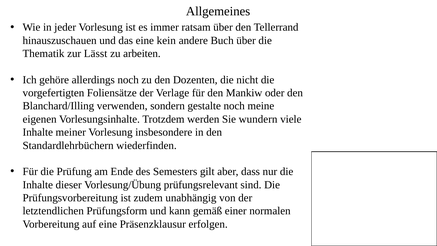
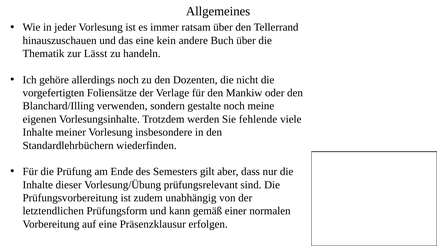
arbeiten: arbeiten -> handeln
wundern: wundern -> fehlende
